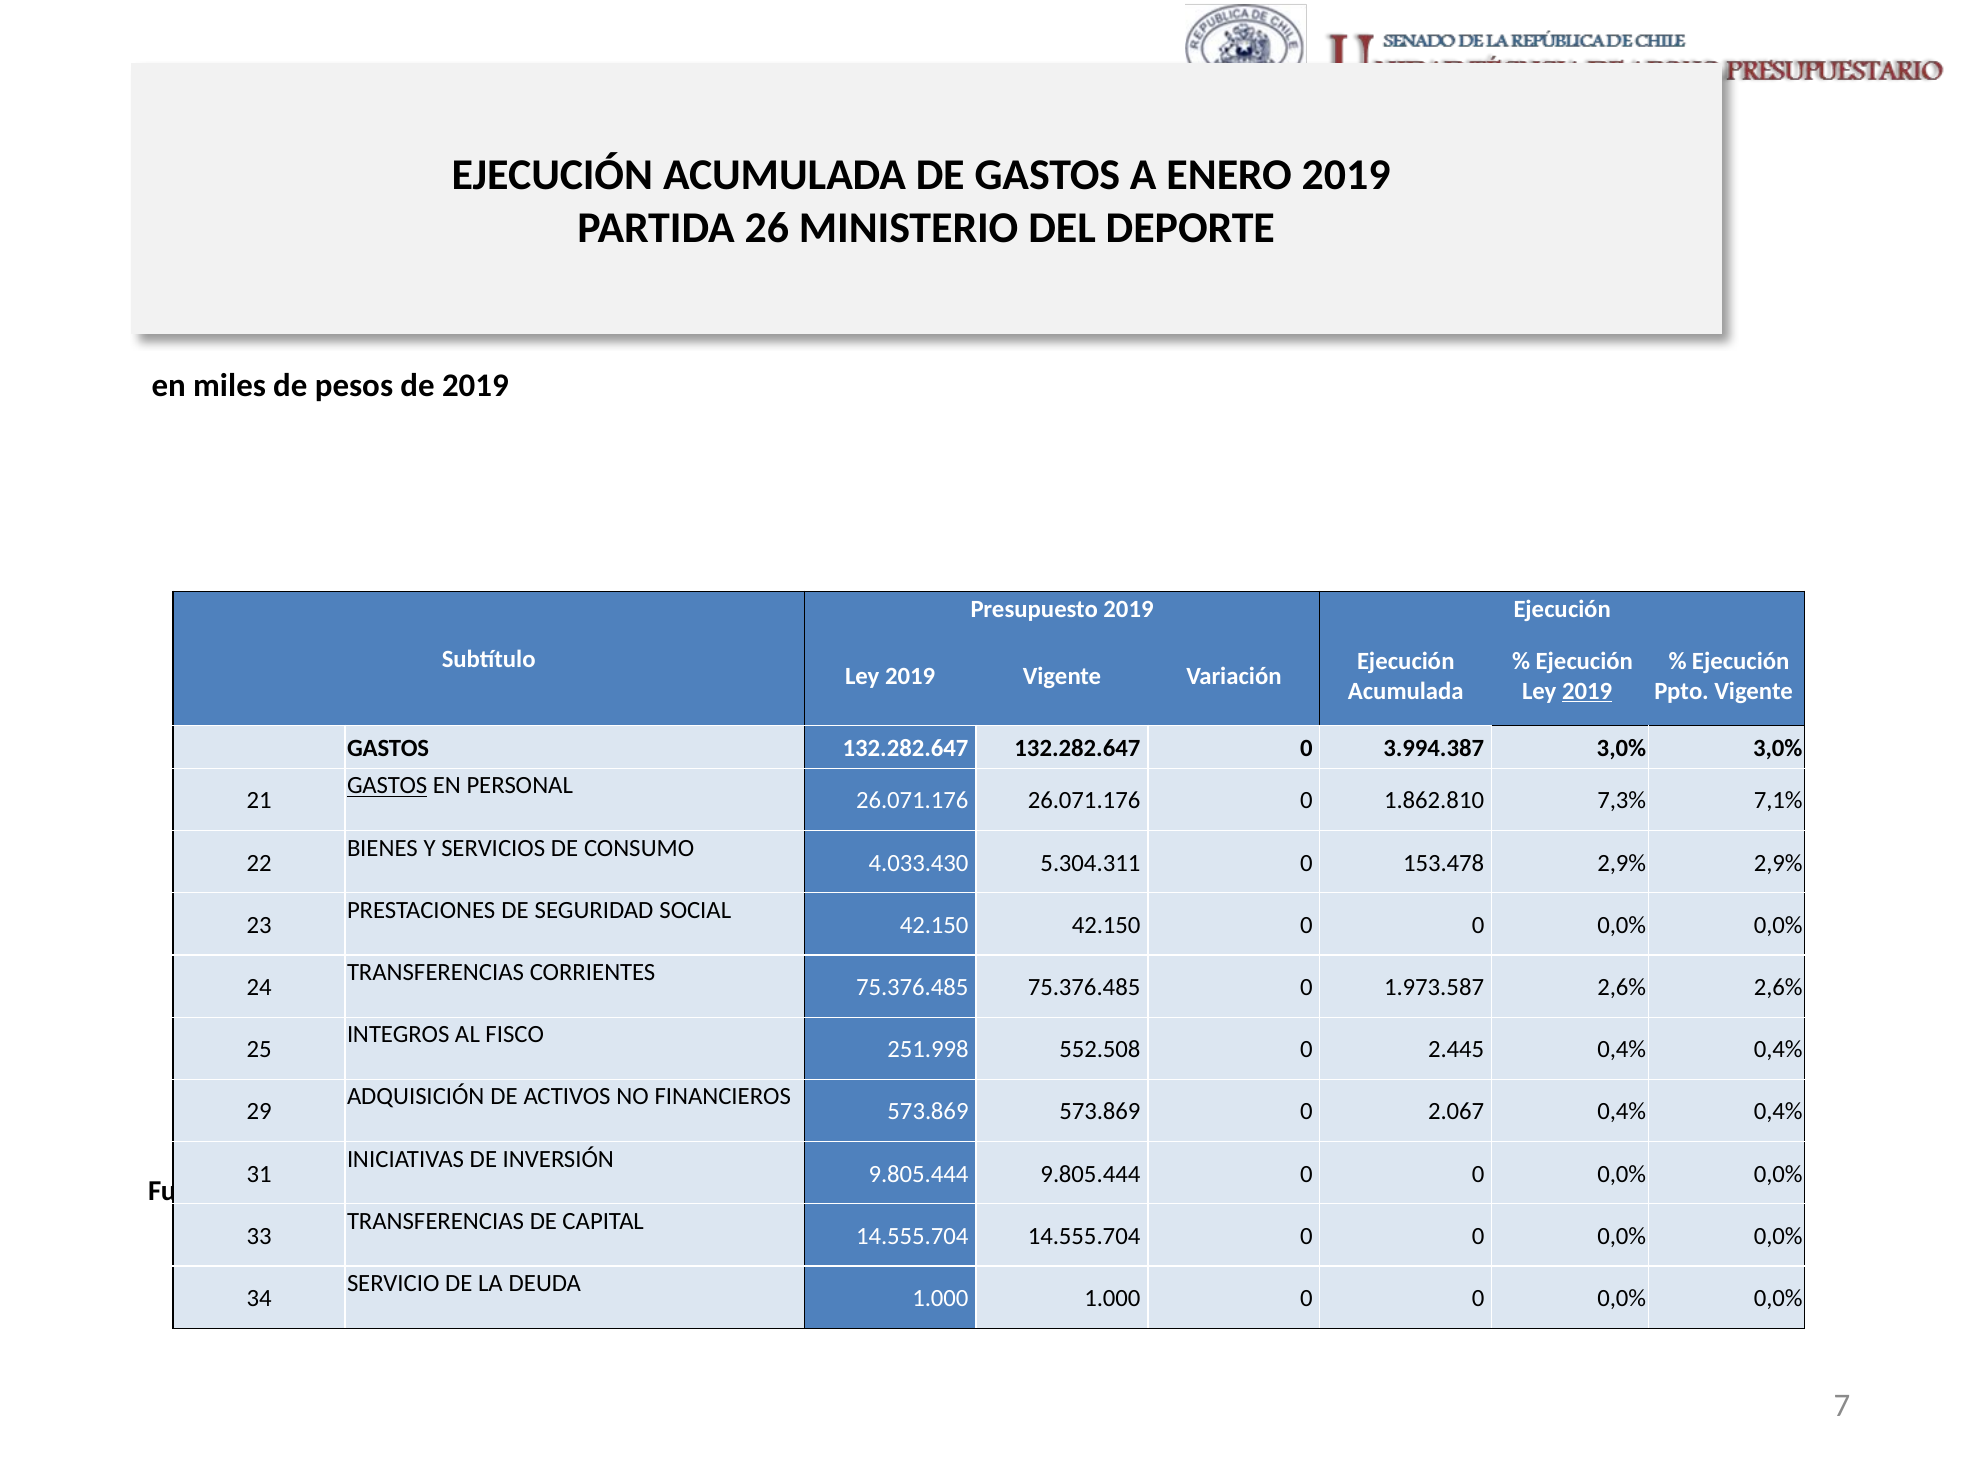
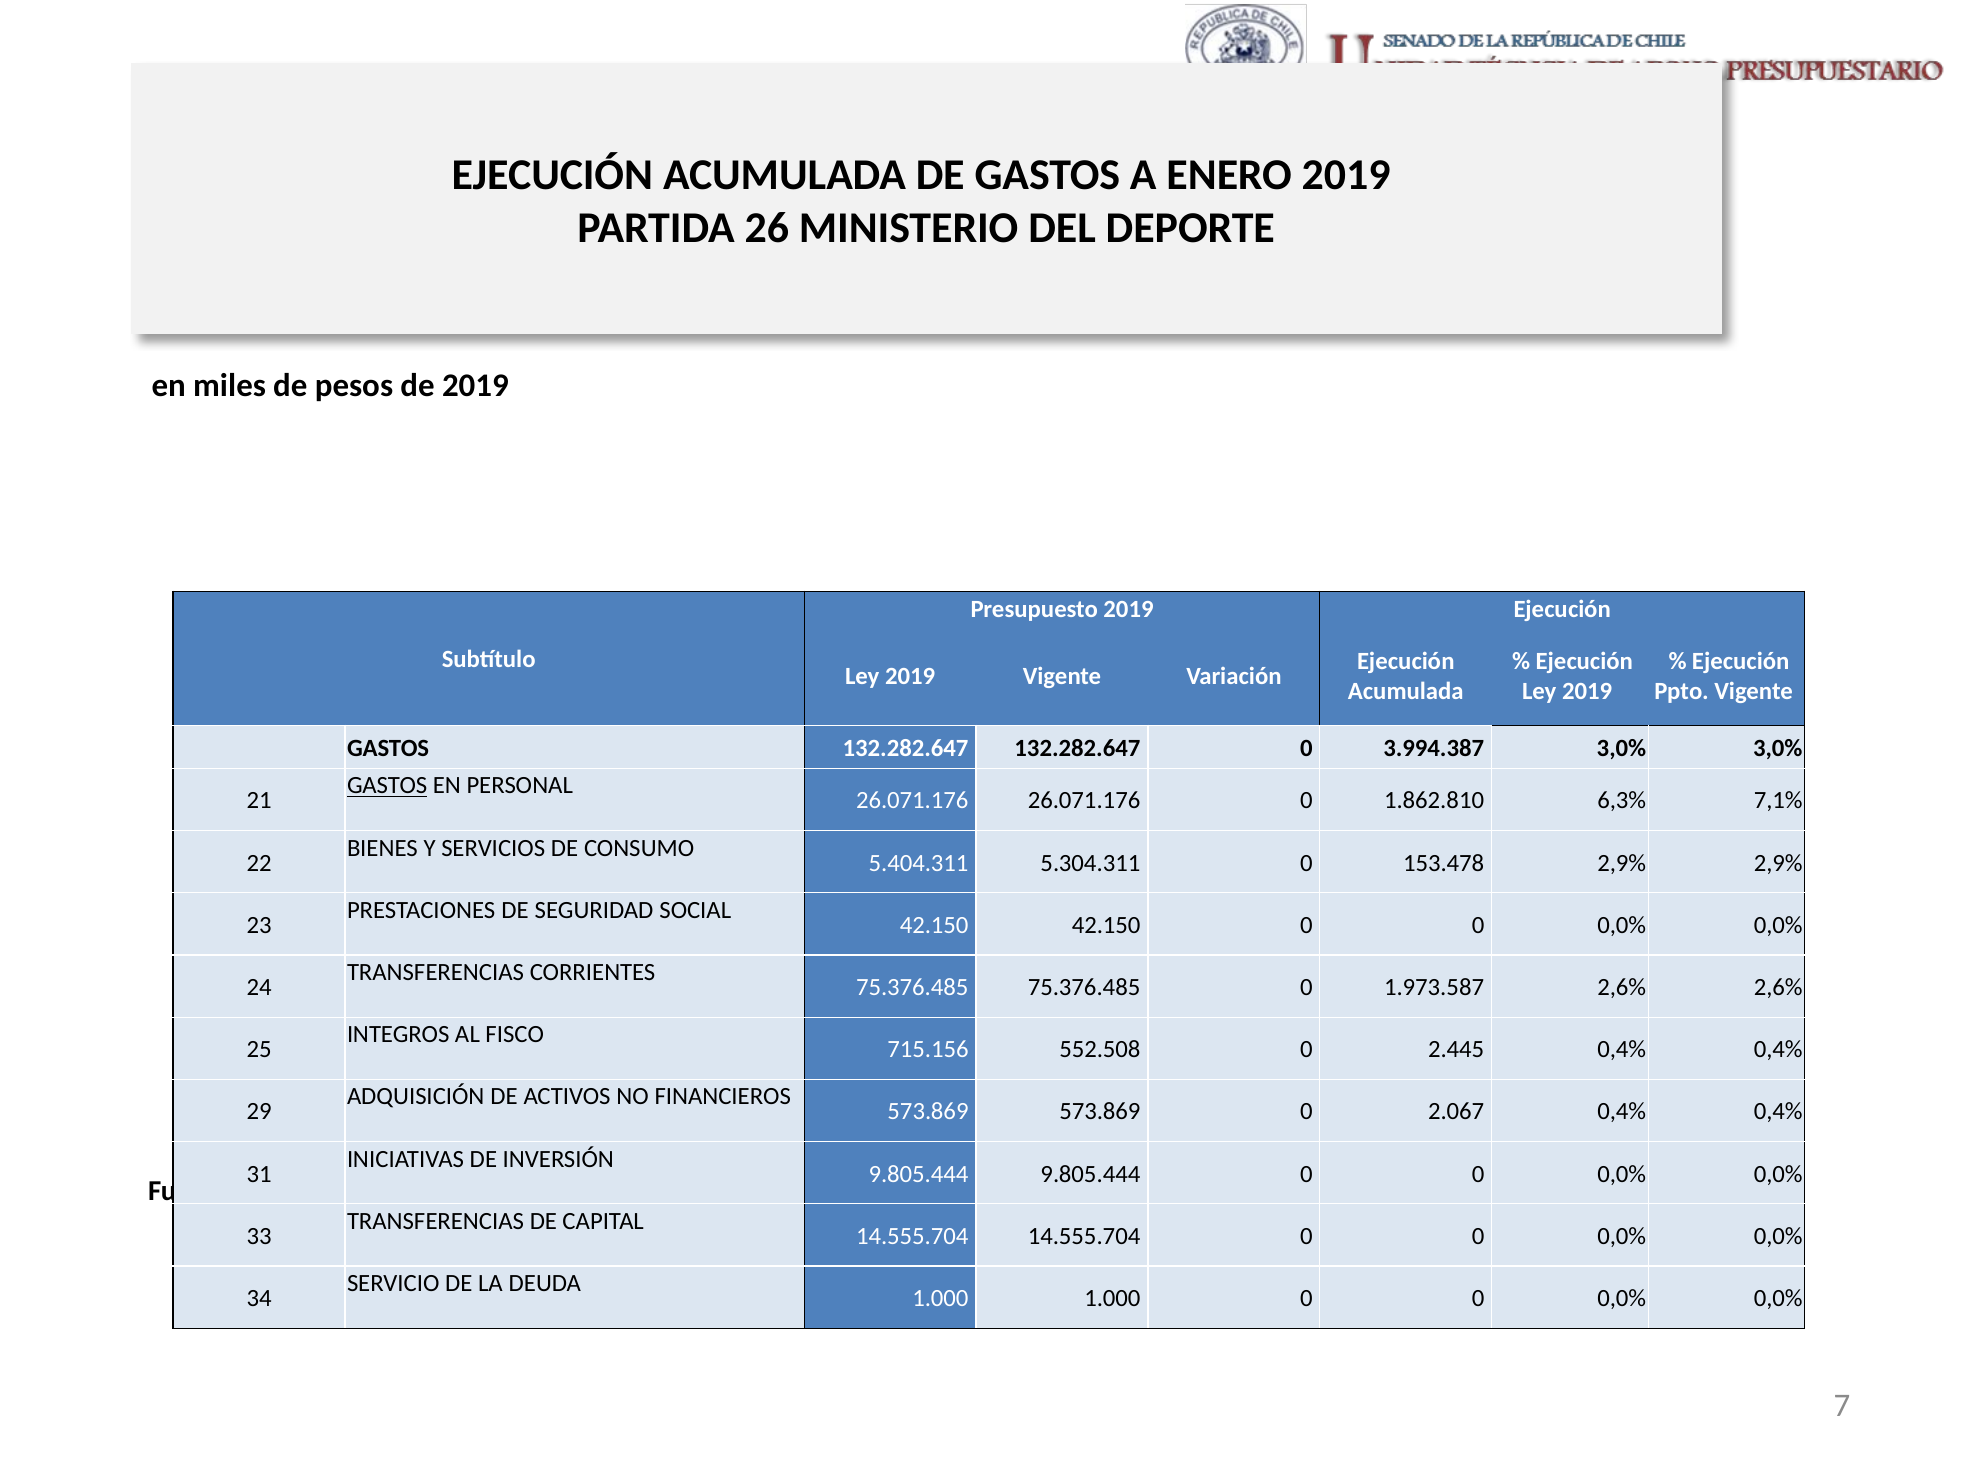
2019 at (1587, 691) underline: present -> none
7,3%: 7,3% -> 6,3%
4.033.430: 4.033.430 -> 5.404.311
251.998: 251.998 -> 715.156
